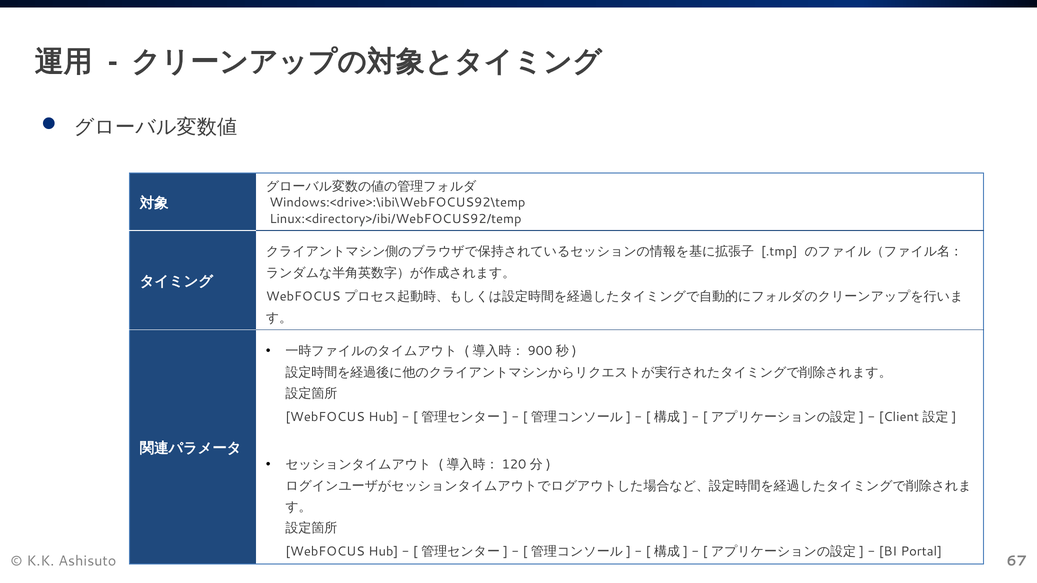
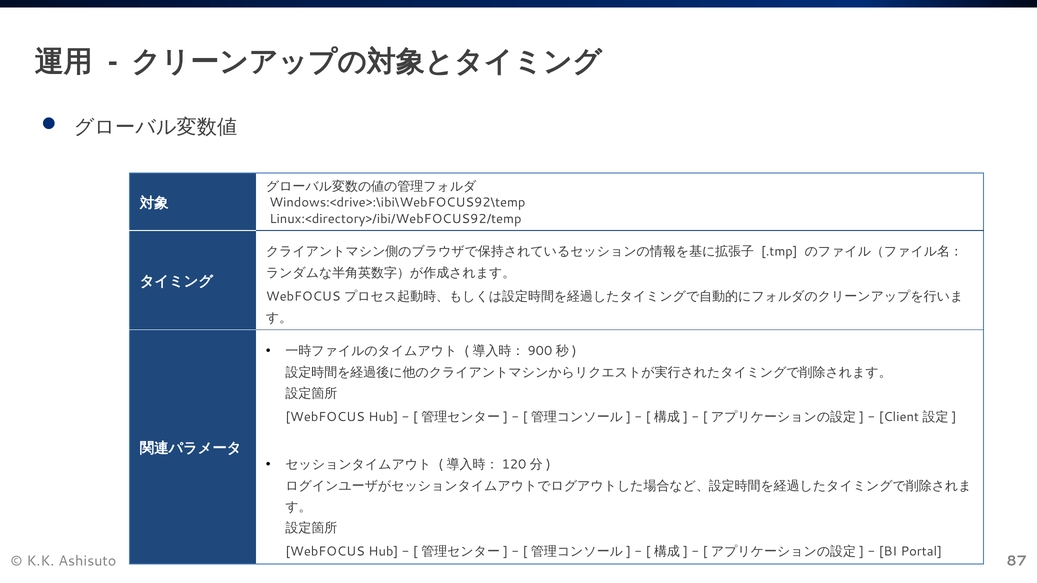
67: 67 -> 87
